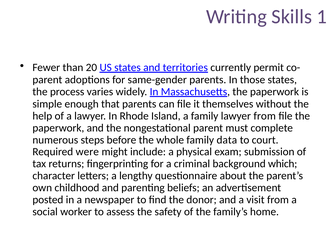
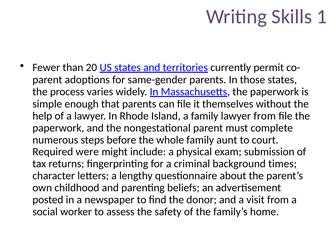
data: data -> aunt
which: which -> times
